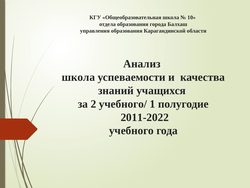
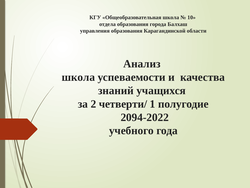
учебного/: учебного/ -> четверти/
2011-2022: 2011-2022 -> 2094-2022
